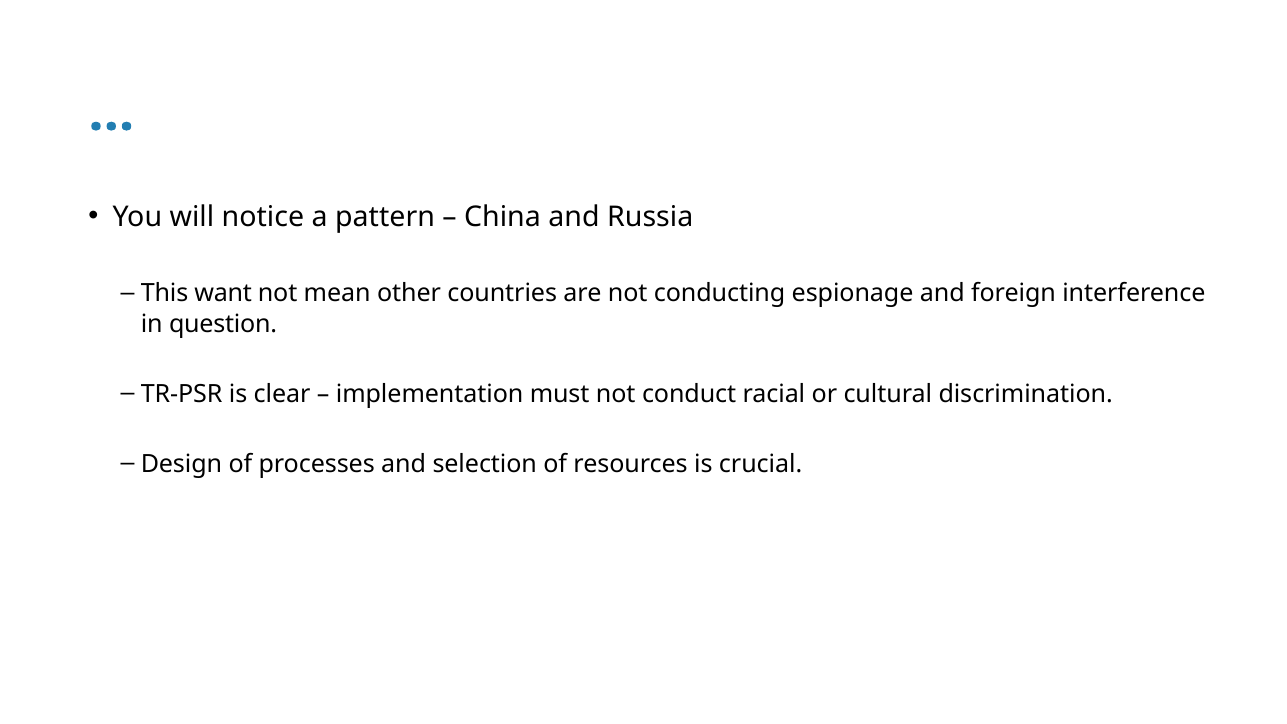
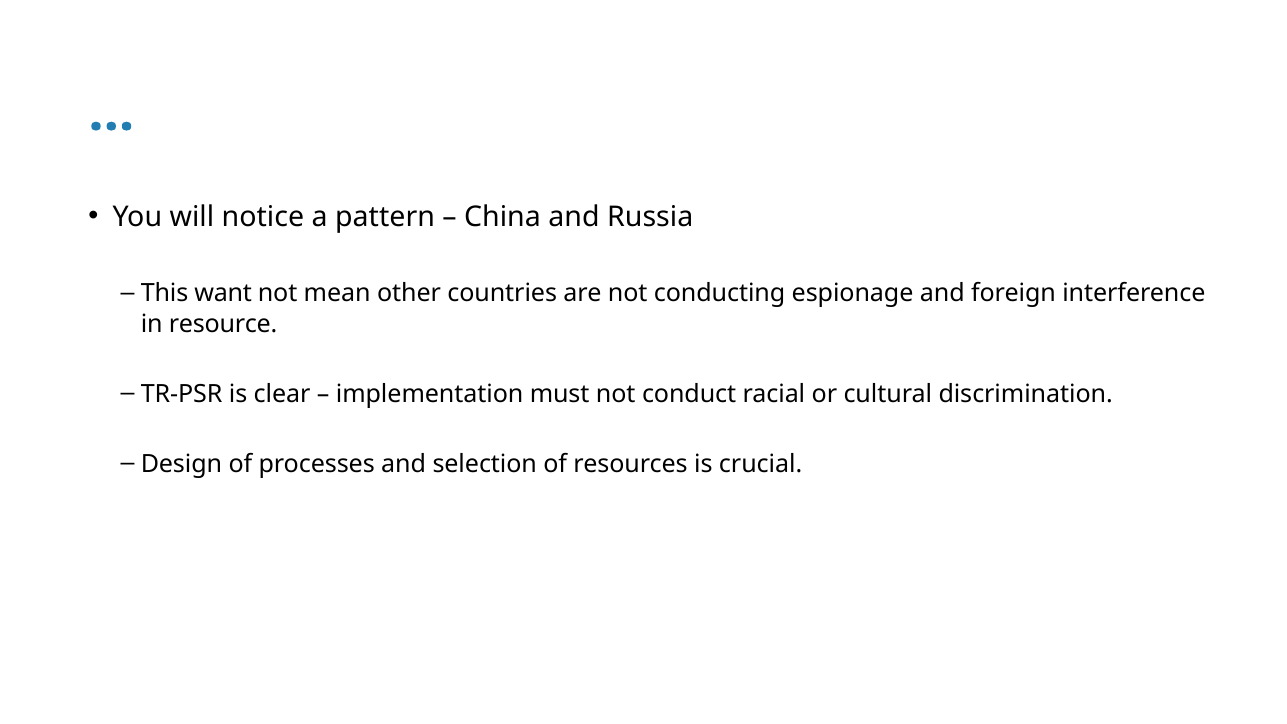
question: question -> resource
